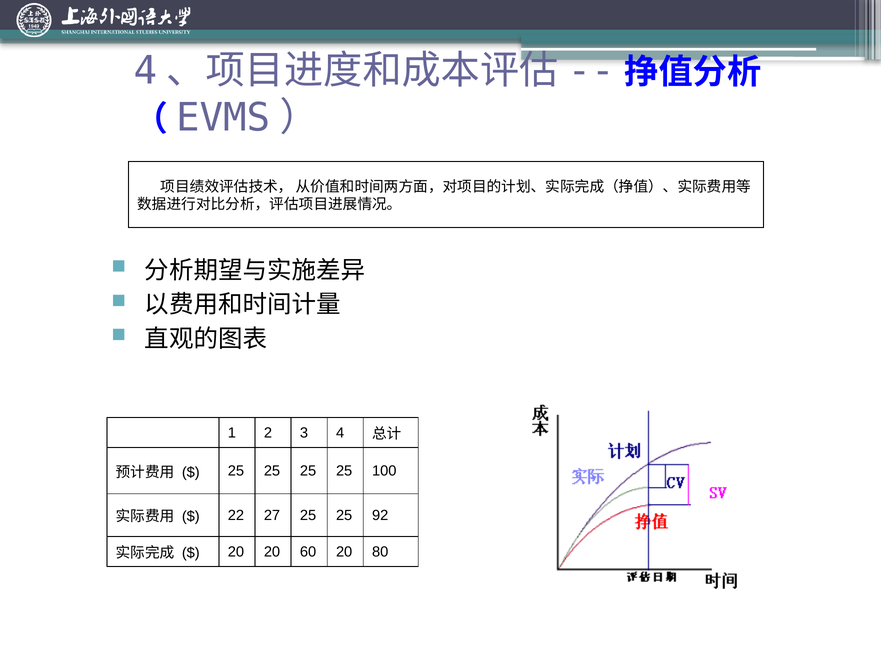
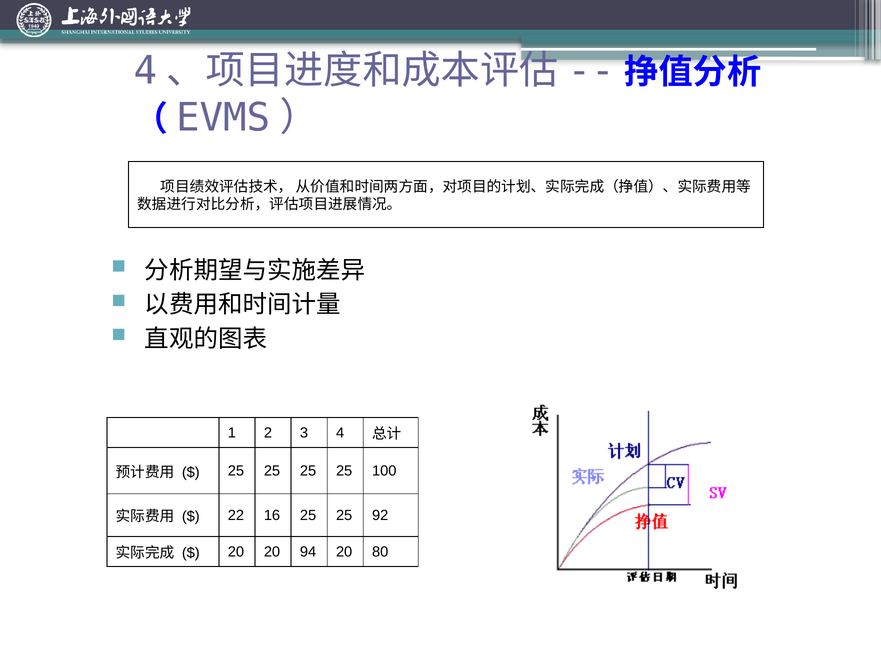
27: 27 -> 16
60: 60 -> 94
